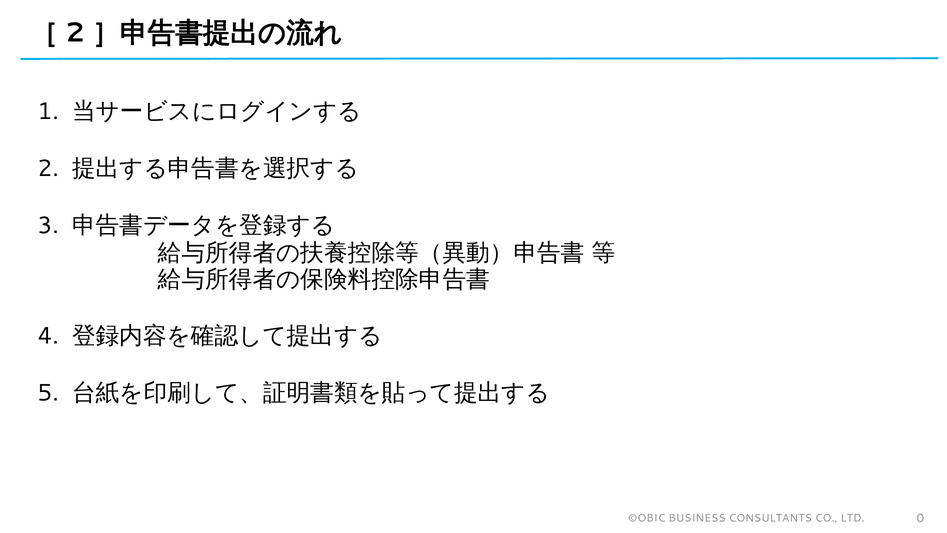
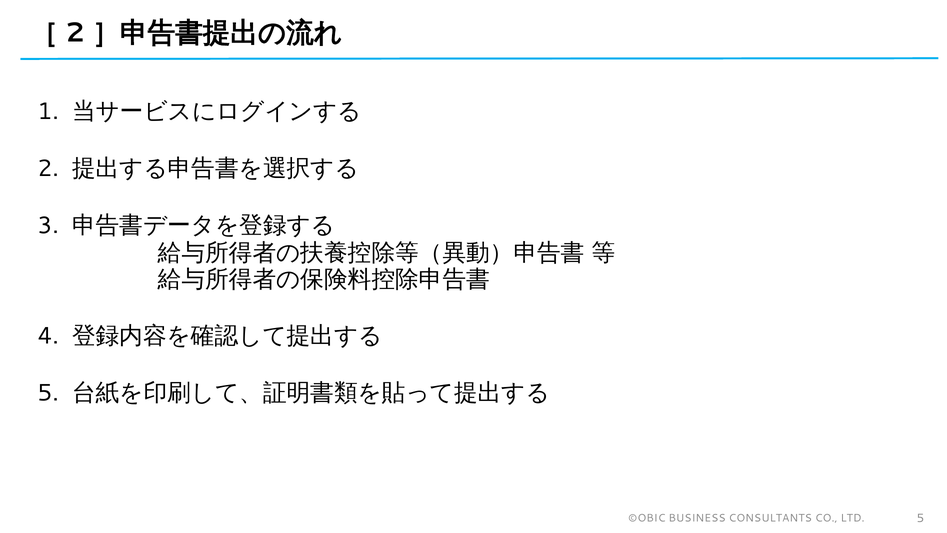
LTD 0: 0 -> 5
